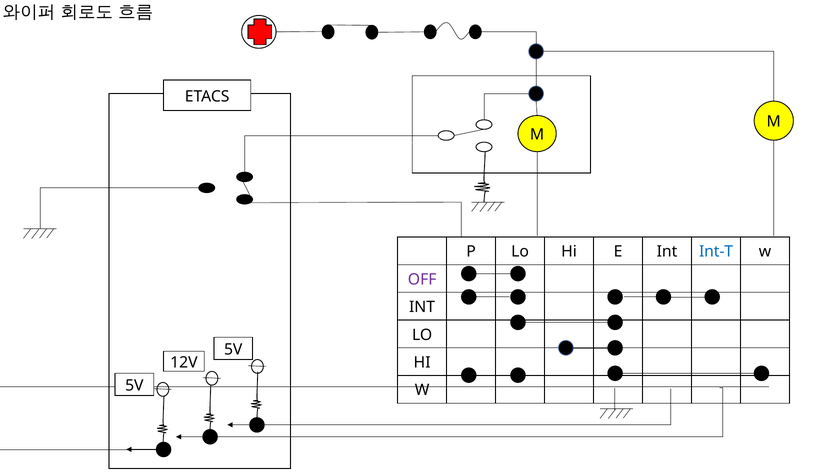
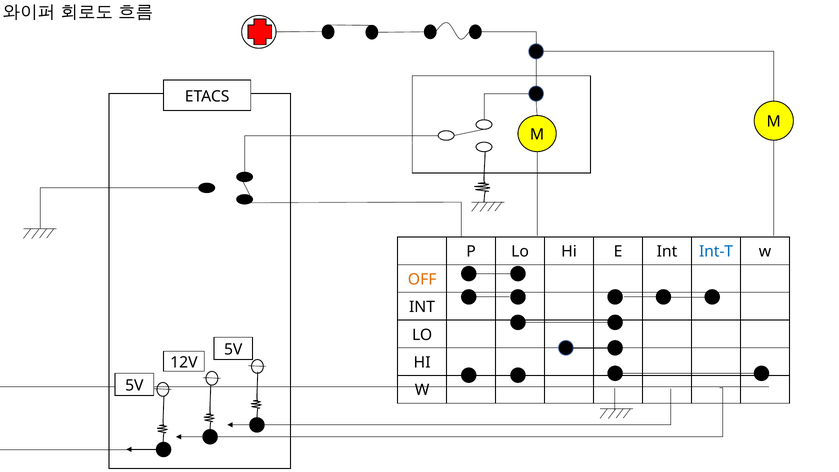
OFF colour: purple -> orange
